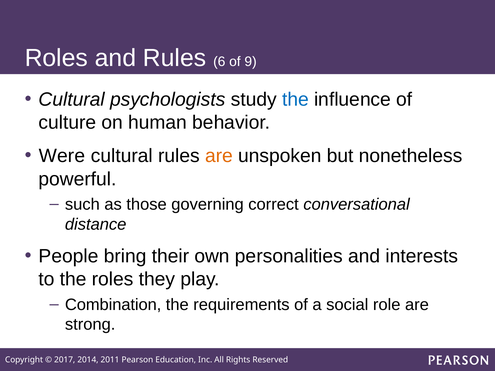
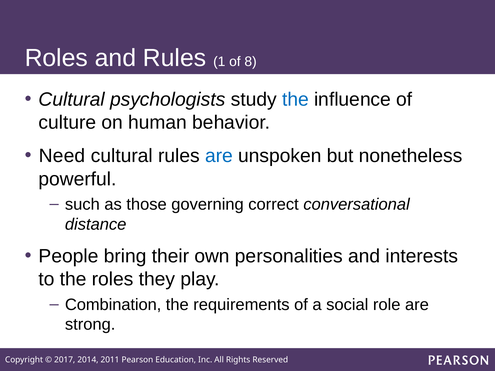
6: 6 -> 1
9: 9 -> 8
Were: Were -> Need
are at (219, 156) colour: orange -> blue
